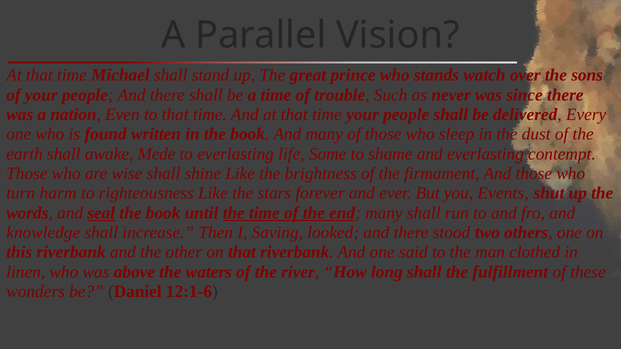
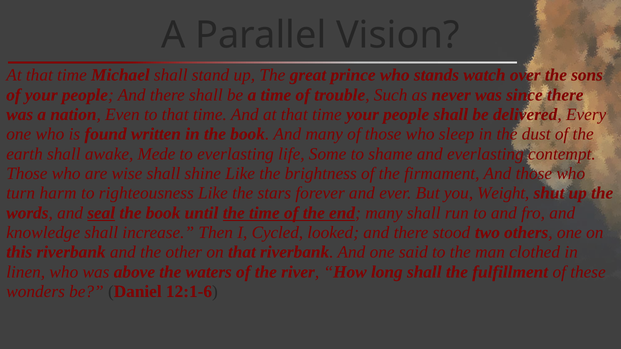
Events: Events -> Weight
Saving: Saving -> Cycled
